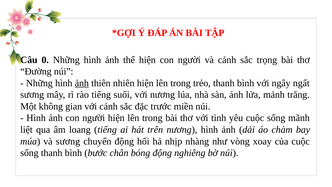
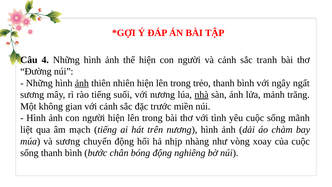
0: 0 -> 4
trọng: trọng -> tranh
nhà underline: none -> present
loang: loang -> mạch
